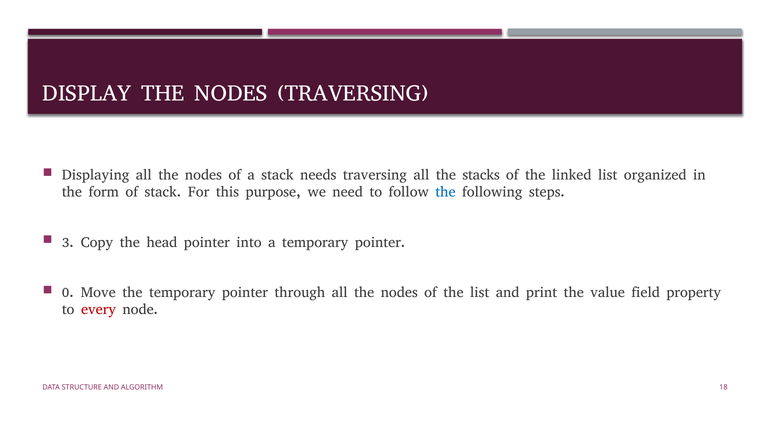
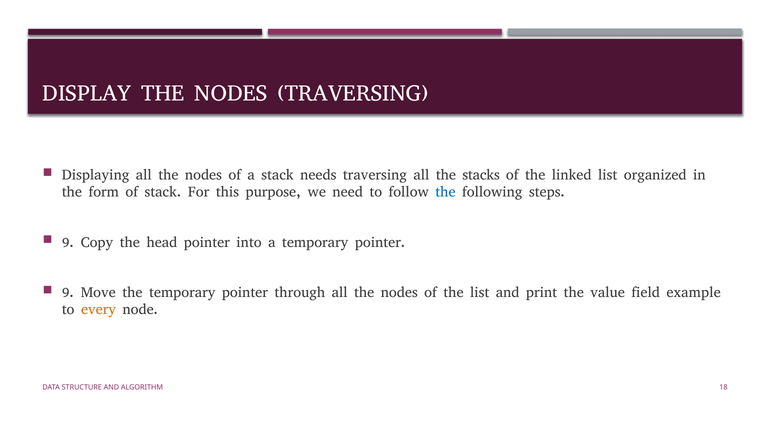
3 at (68, 242): 3 -> 9
0 at (68, 292): 0 -> 9
property: property -> example
every colour: red -> orange
